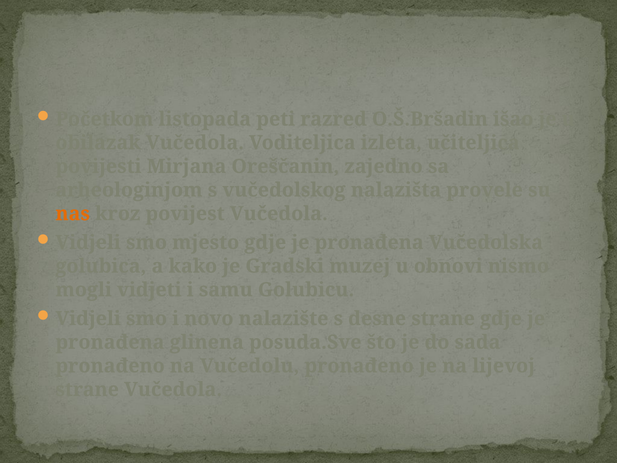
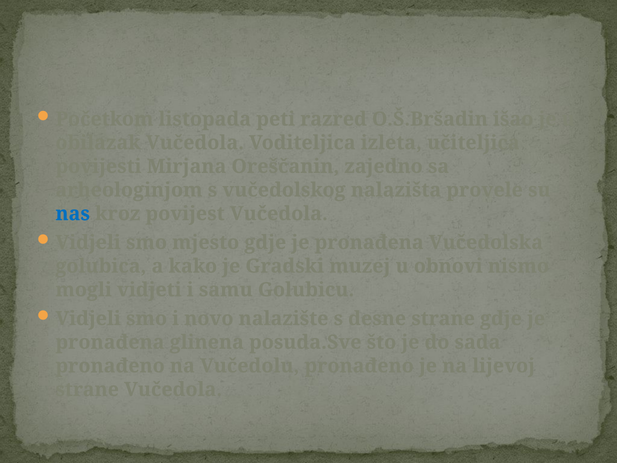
nas colour: orange -> blue
